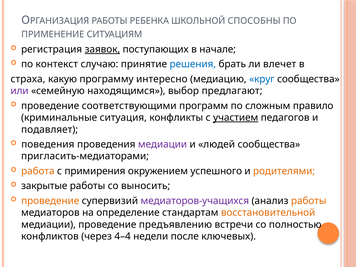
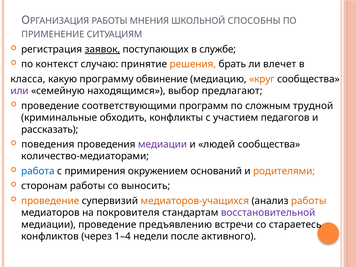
РЕБЕНКА: РЕБЕНКА -> МНЕНИЯ
начале: начале -> службе
решения colour: blue -> orange
страха: страха -> класса
интересно: интересно -> обвинение
круг colour: blue -> orange
правило: правило -> трудной
ситуация: ситуация -> обходить
участием underline: present -> none
подавляет: подавляет -> рассказать
пригласить-медиаторами: пригласить-медиаторами -> количество-медиаторами
работа colour: orange -> blue
успешного: успешного -> оснований
закрытые: закрытые -> сторонам
медиаторов-учащихся colour: purple -> orange
определение: определение -> покровителя
восстановительной colour: orange -> purple
полностью: полностью -> стараетесь
4–4: 4–4 -> 1–4
ключевых: ключевых -> активного
